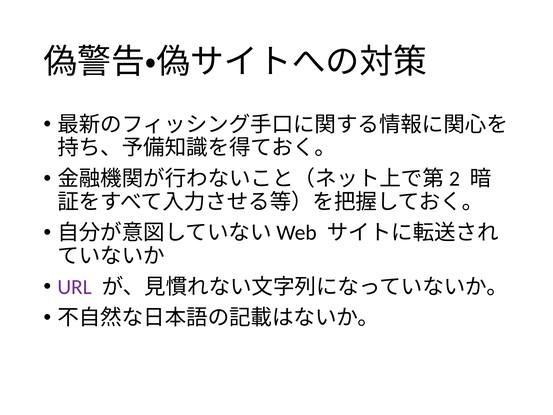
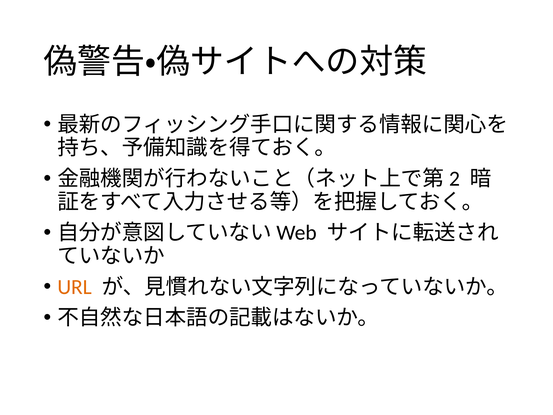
URL colour: purple -> orange
